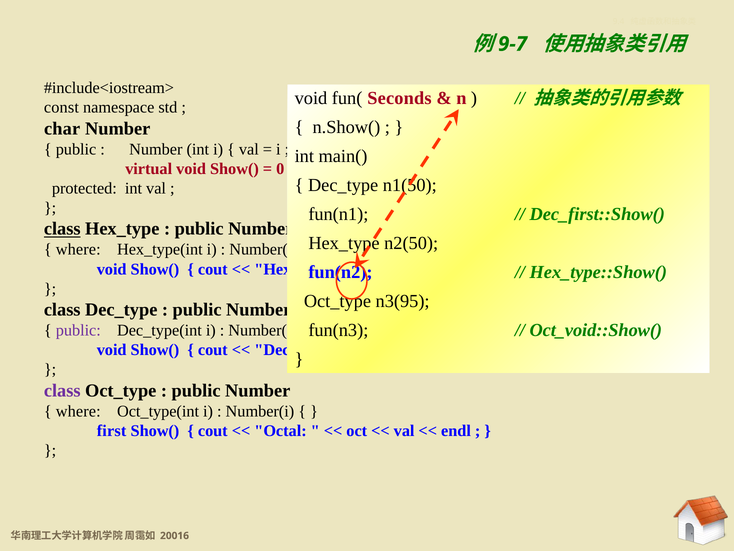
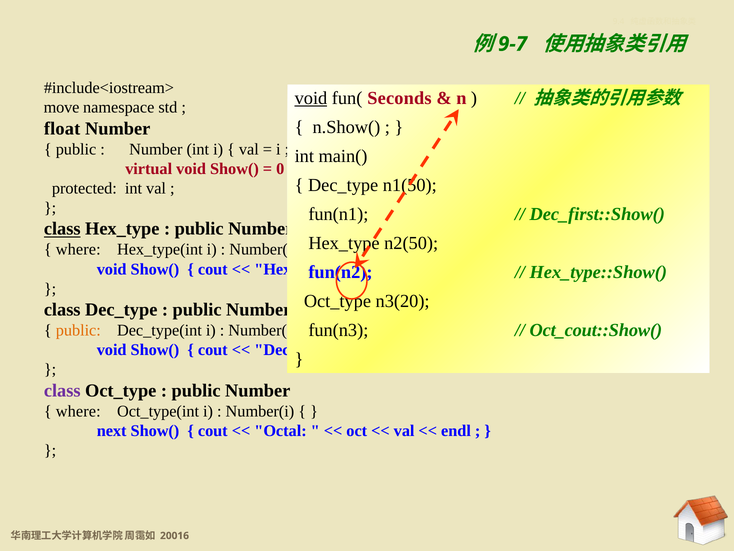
void at (311, 98) underline: none -> present
const: const -> move
char: char -> float
n3(95: n3(95 -> n3(20
Oct_void::Show(: Oct_void::Show( -> Oct_cout::Show(
public at (78, 330) colour: purple -> orange
first: first -> next
